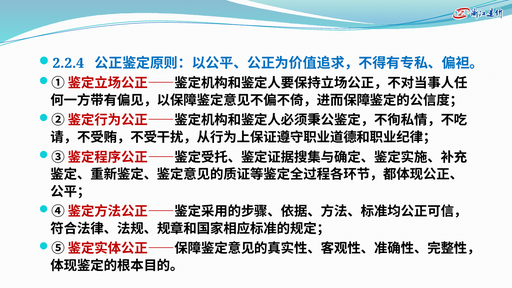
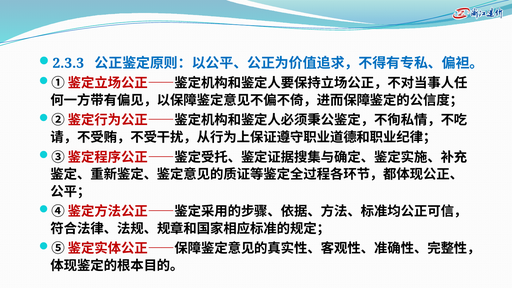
2.2.4: 2.2.4 -> 2.3.3
